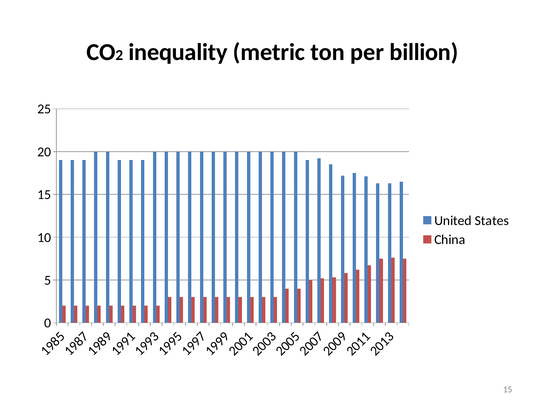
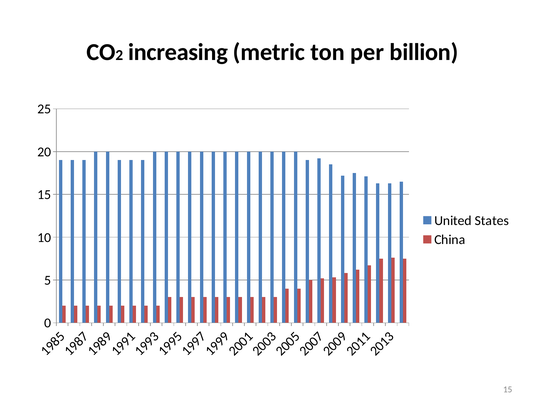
inequality: inequality -> increasing
